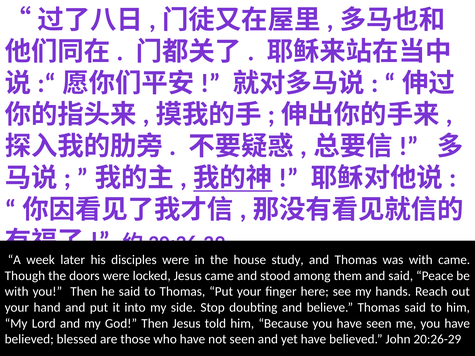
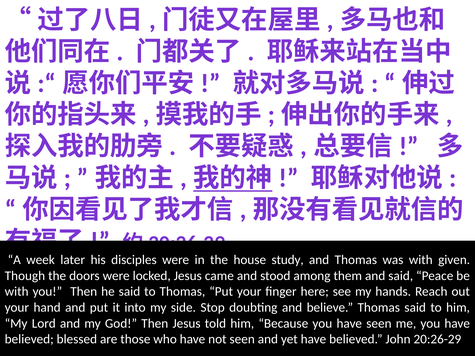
with came: came -> given
